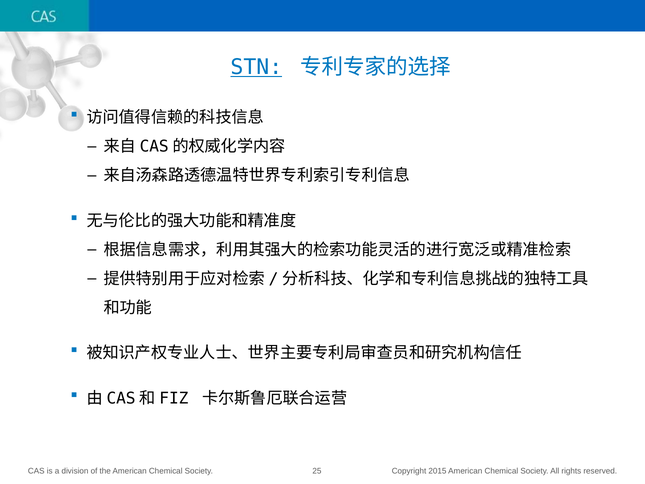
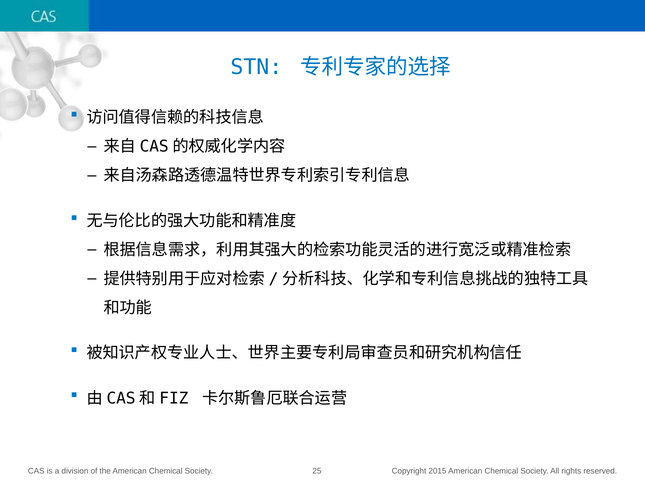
STN underline: present -> none
